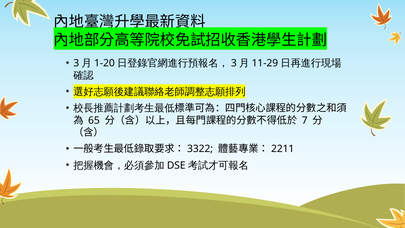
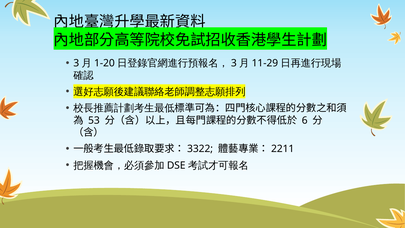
65: 65 -> 53
7: 7 -> 6
